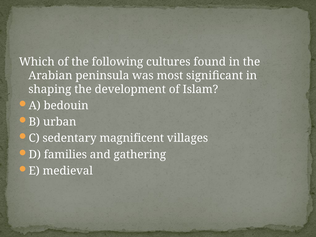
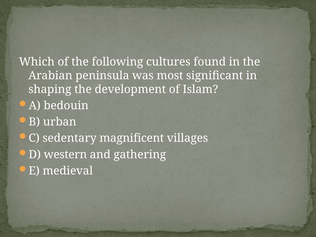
families: families -> western
